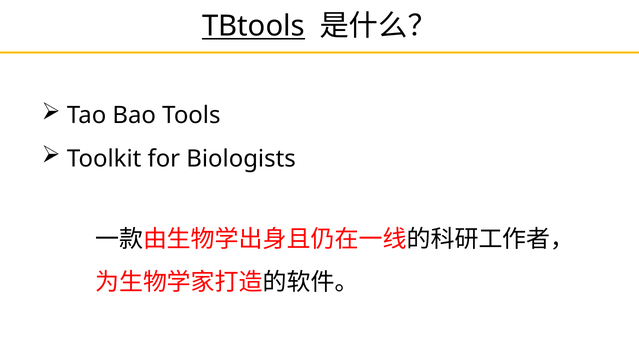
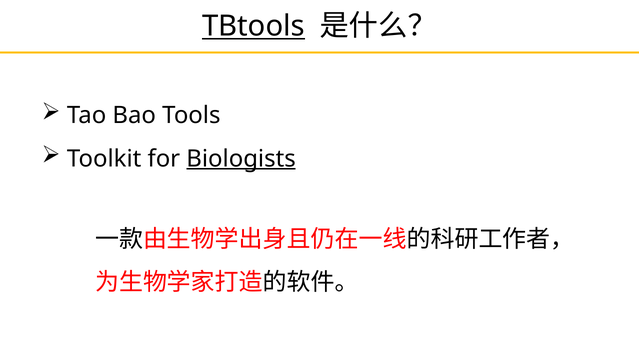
Biologists underline: none -> present
